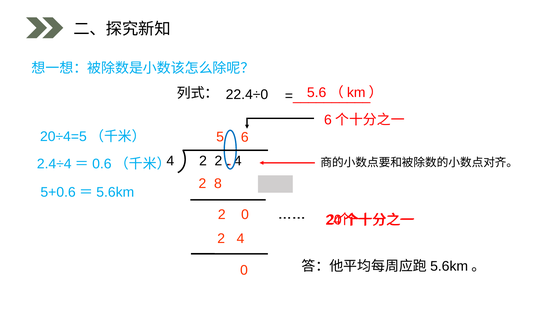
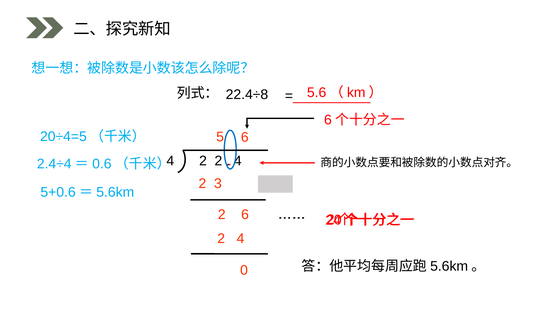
22.4÷0: 22.4÷0 -> 22.4÷8
8: 8 -> 3
2 0: 0 -> 6
